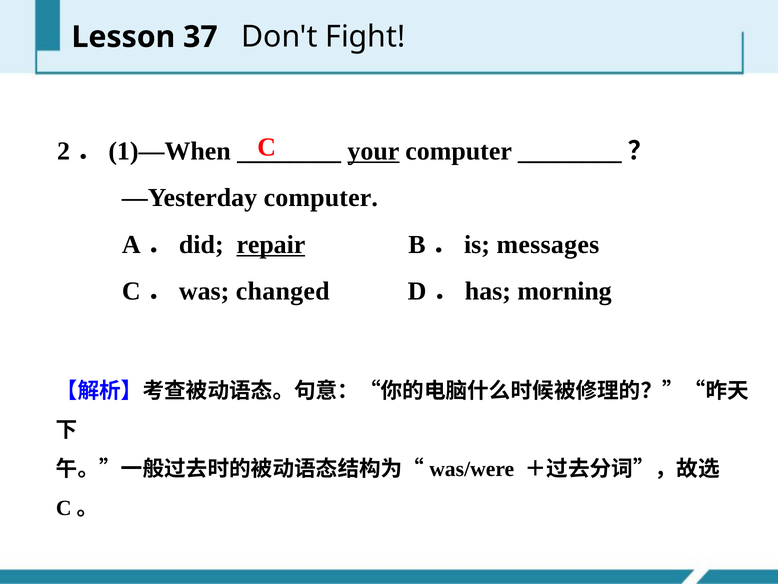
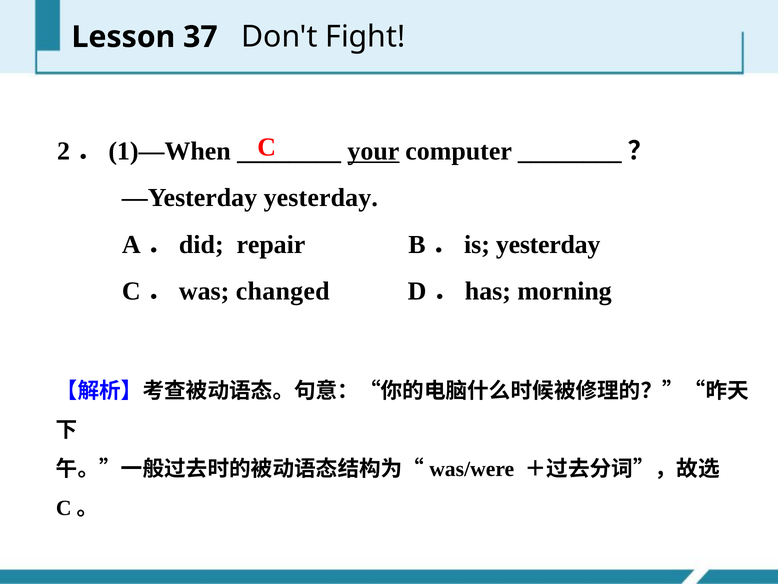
—Yesterday computer: computer -> yesterday
repair underline: present -> none
B．is messages: messages -> yesterday
